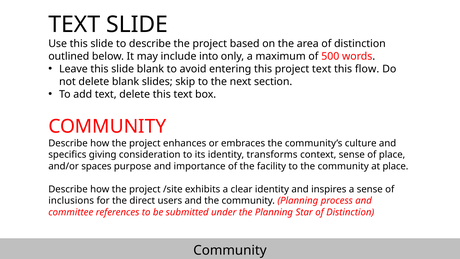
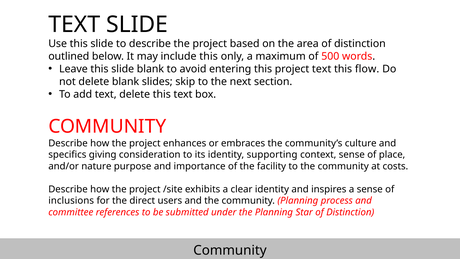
include into: into -> this
transforms: transforms -> supporting
spaces: spaces -> nature
at place: place -> costs
